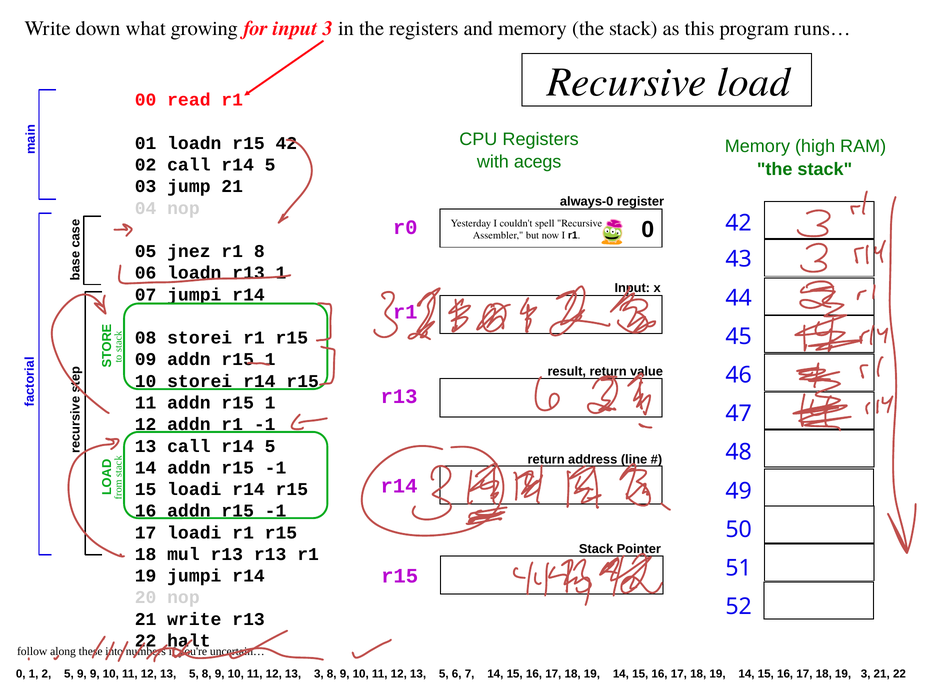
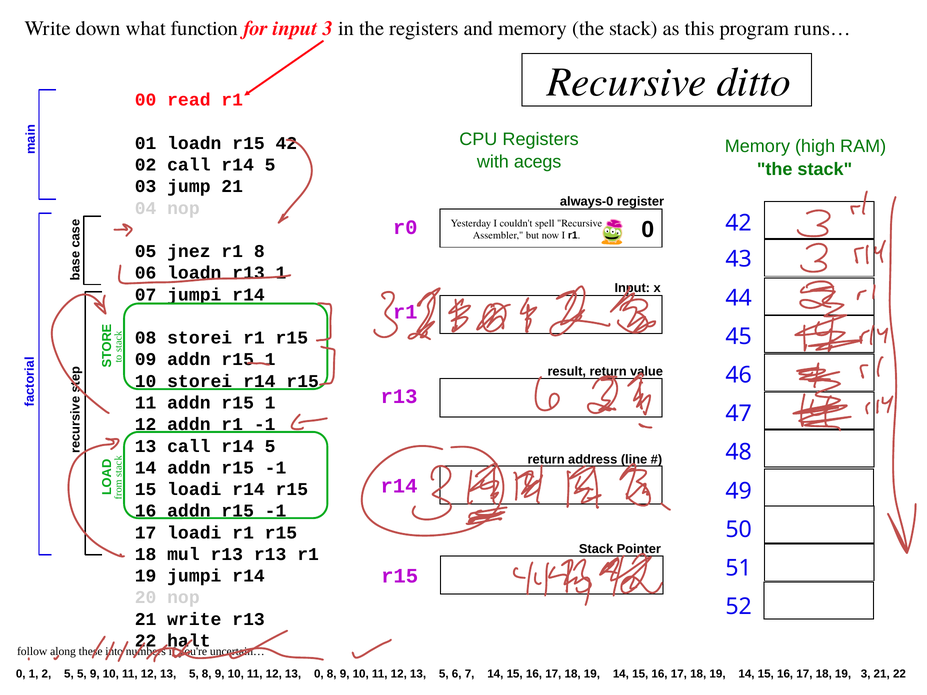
growing: growing -> function
load: load -> ditto
5 9: 9 -> 5
13 3: 3 -> 0
